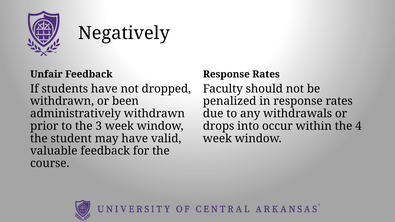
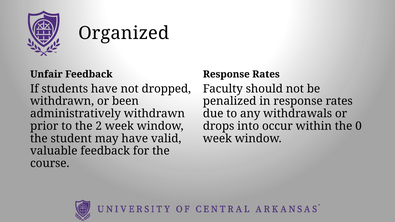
Negatively: Negatively -> Organized
3: 3 -> 2
4: 4 -> 0
